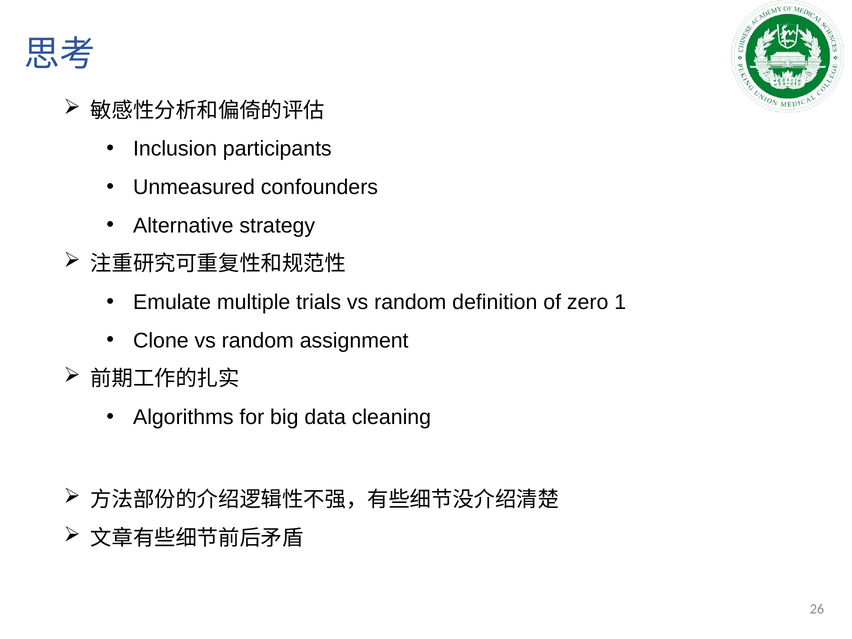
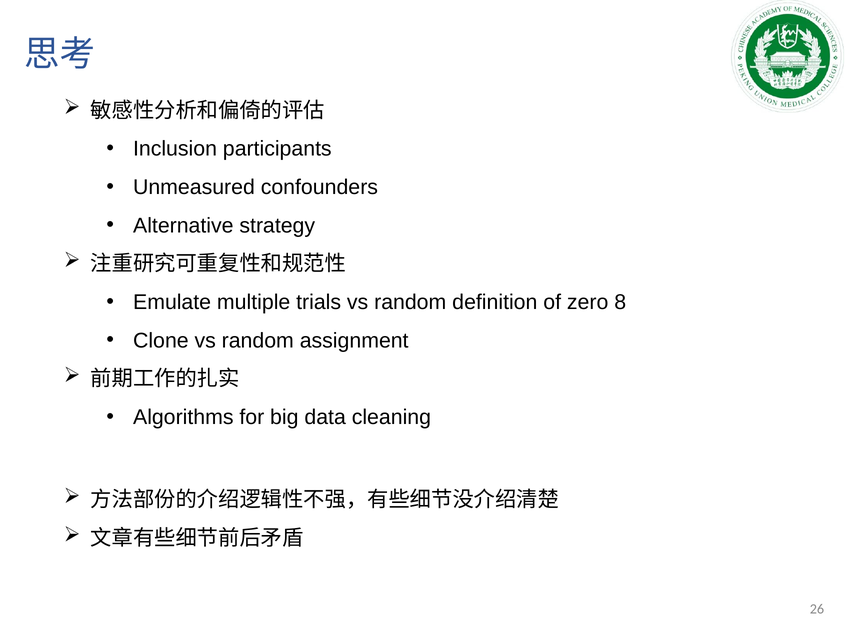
1: 1 -> 8
